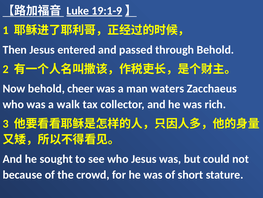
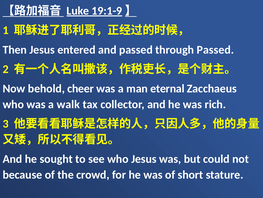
through Behold: Behold -> Passed
waters: waters -> eternal
